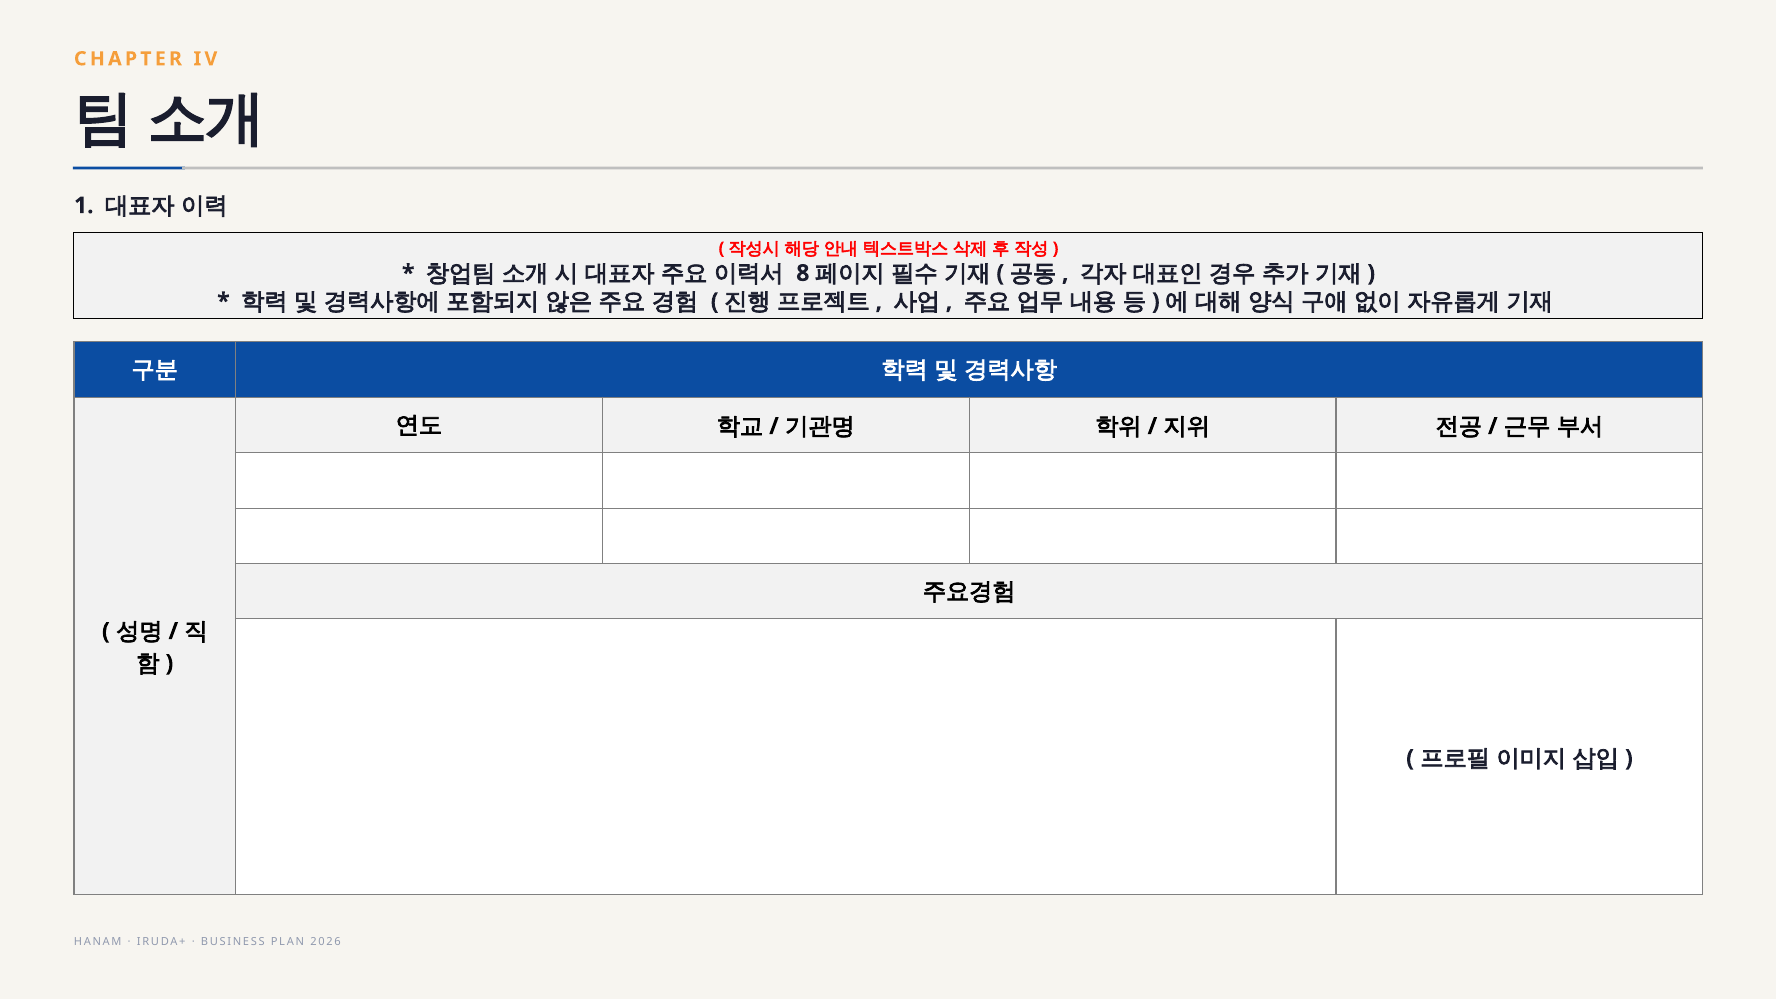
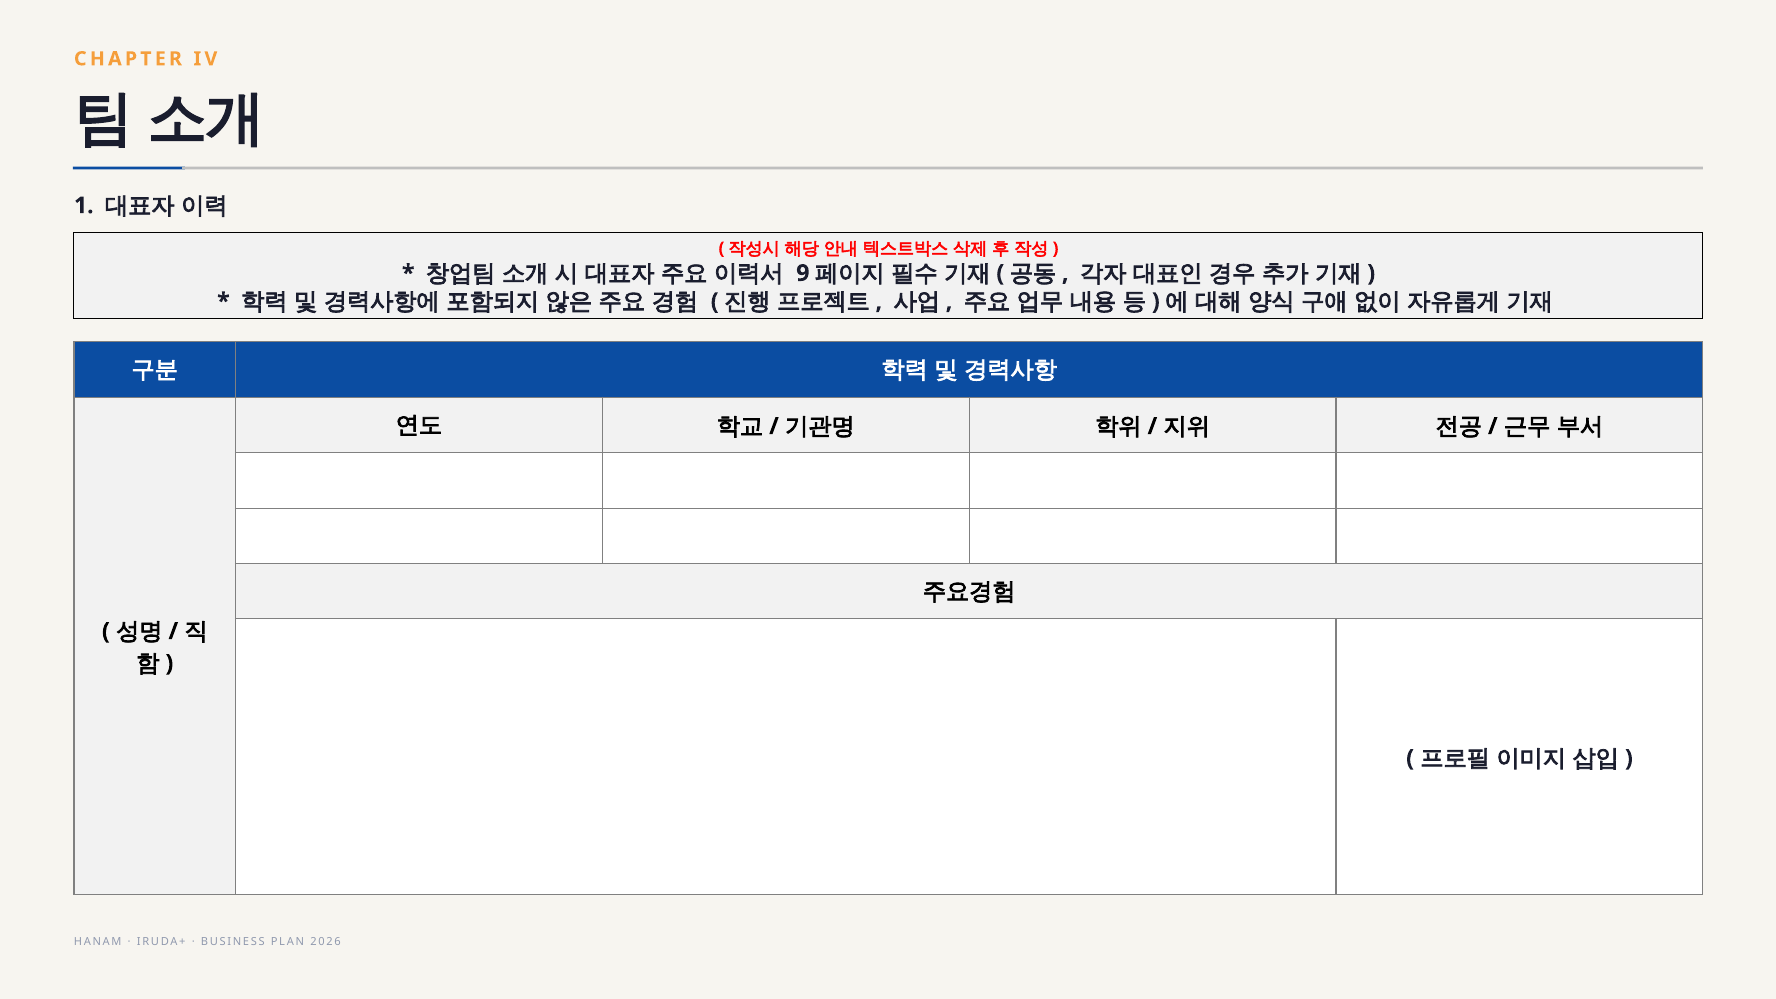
8: 8 -> 9
